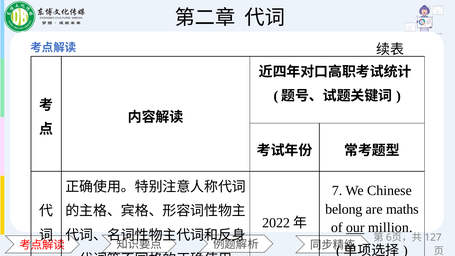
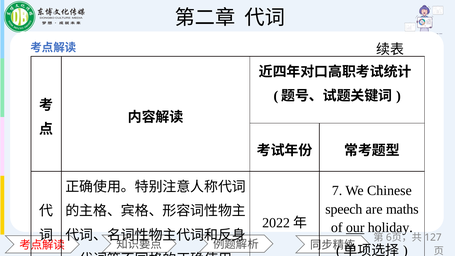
belong: belong -> speech
million: million -> holiday
